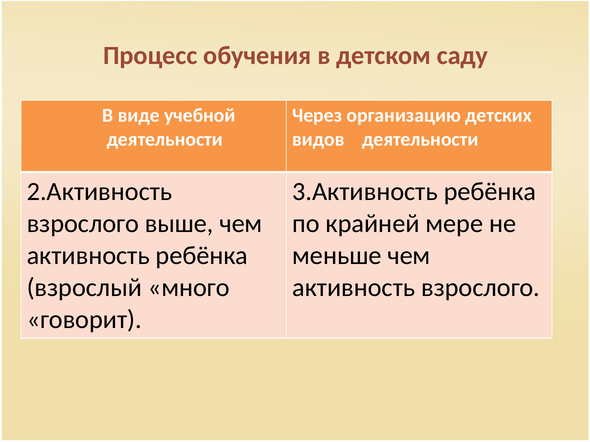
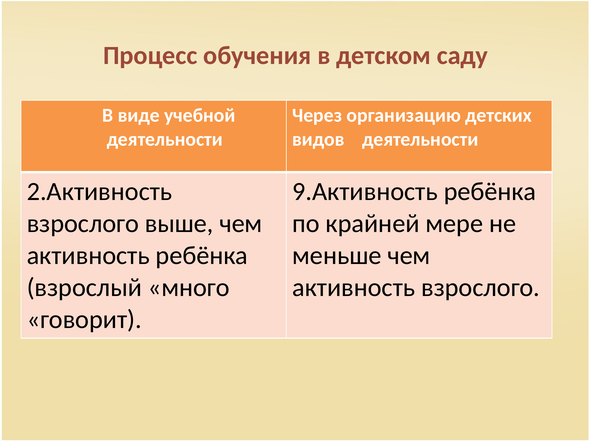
3.Активность: 3.Активность -> 9.Активность
